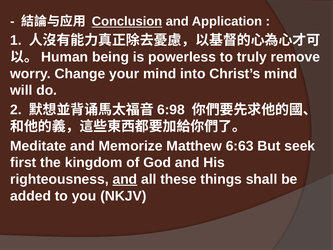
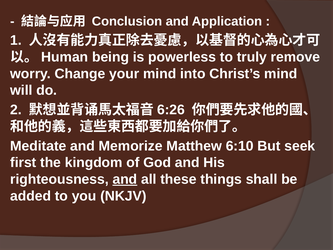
Conclusion underline: present -> none
6:98: 6:98 -> 6:26
6:63: 6:63 -> 6:10
